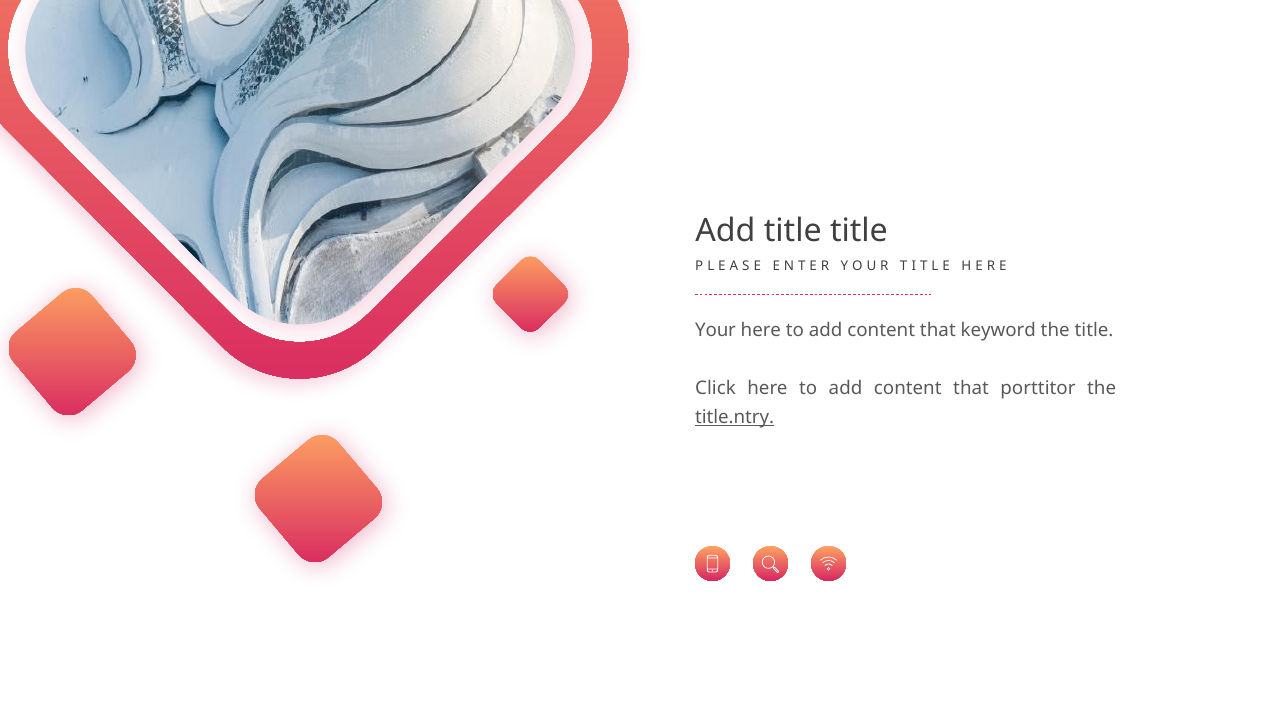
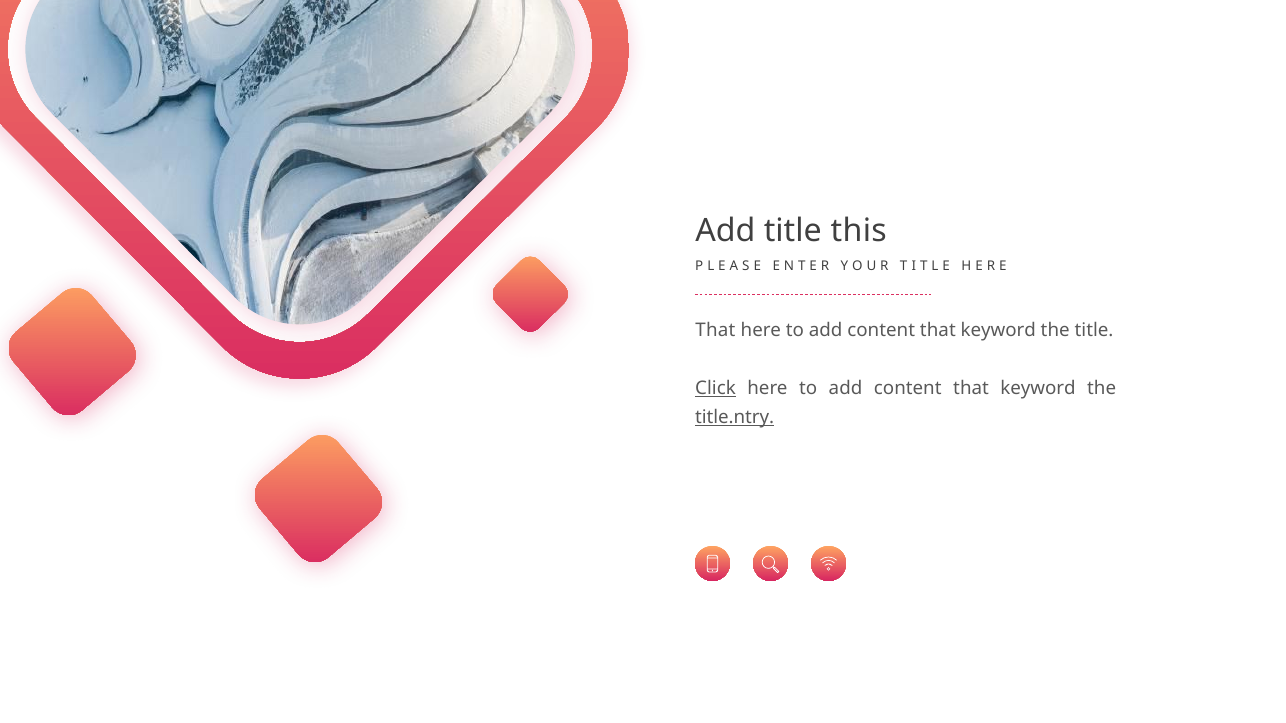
title title: title -> this
Your at (716, 330): Your -> That
Click underline: none -> present
porttitor at (1038, 389): porttitor -> keyword
